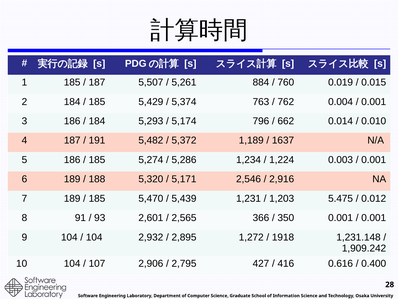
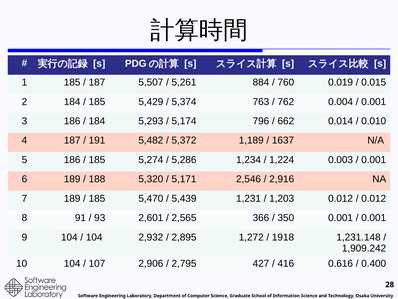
1,203 5.475: 5.475 -> 0.012
